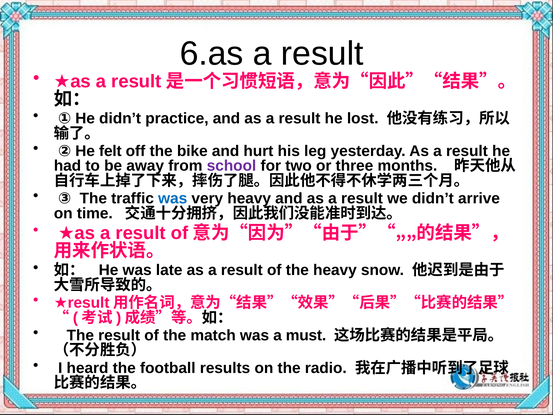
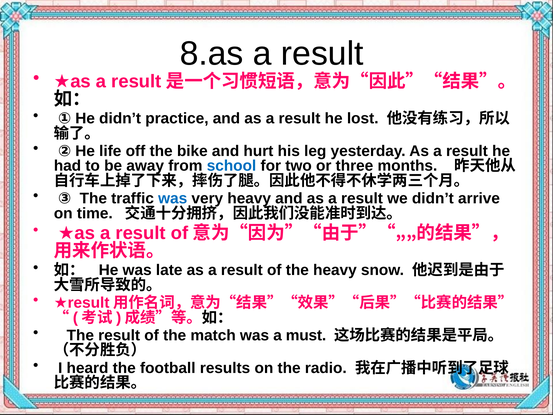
6.as: 6.as -> 8.as
felt: felt -> life
school colour: purple -> blue
